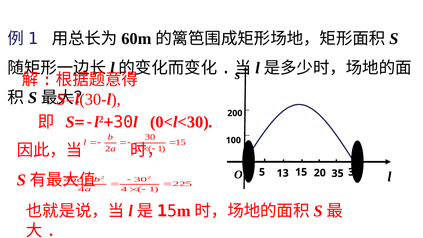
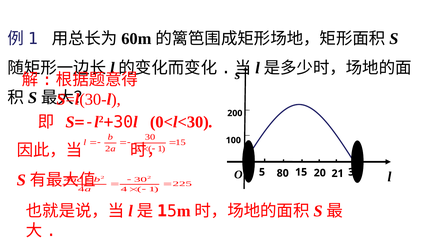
13: 13 -> 80
35: 35 -> 21
